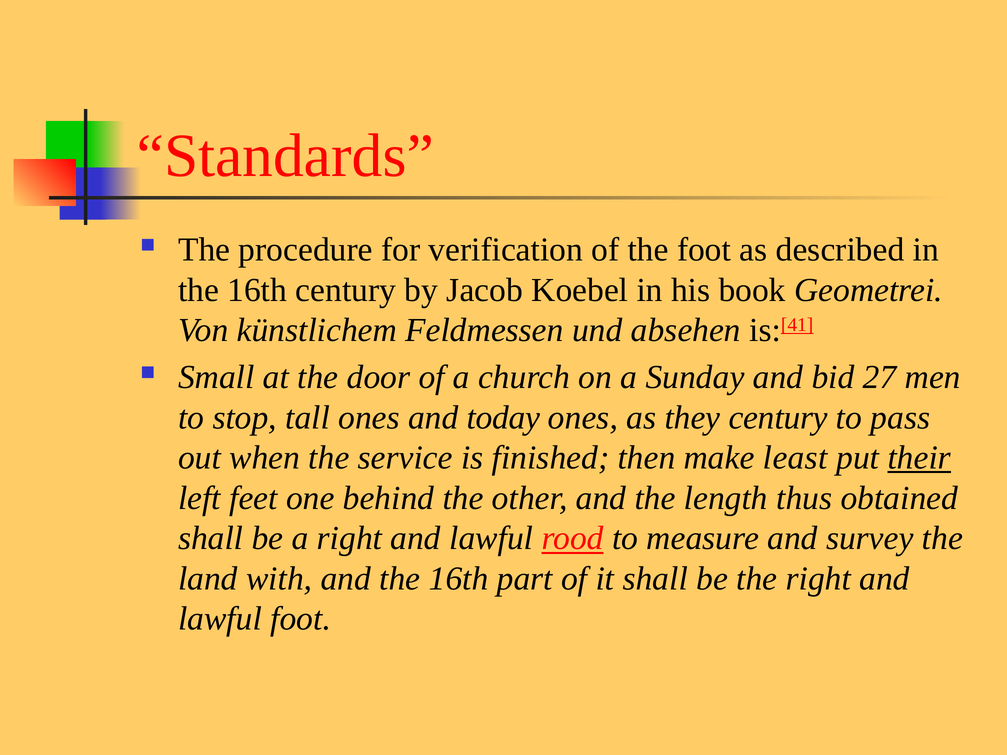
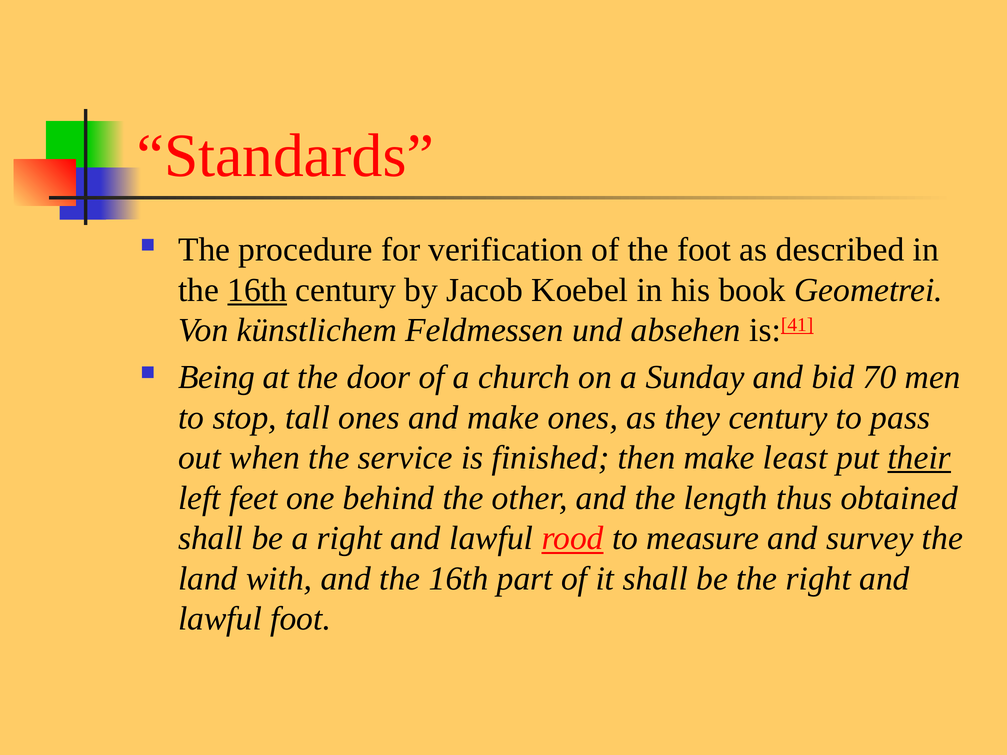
16th at (257, 290) underline: none -> present
Small: Small -> Being
27: 27 -> 70
and today: today -> make
